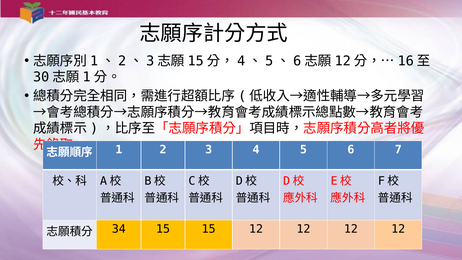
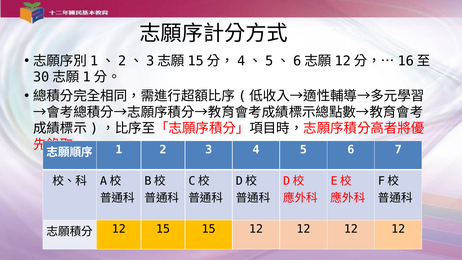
34 at (119, 229): 34 -> 12
